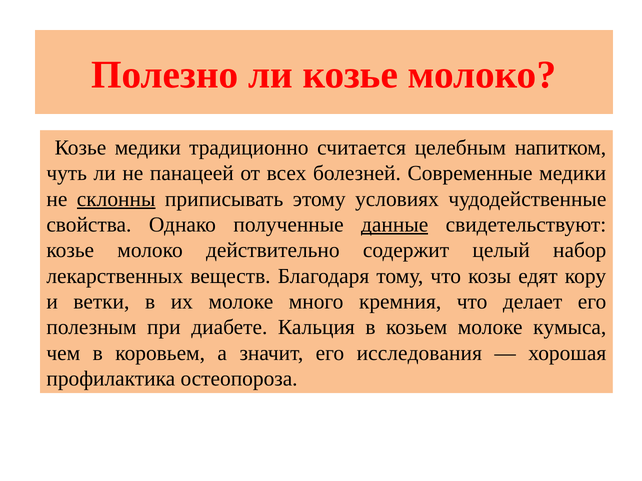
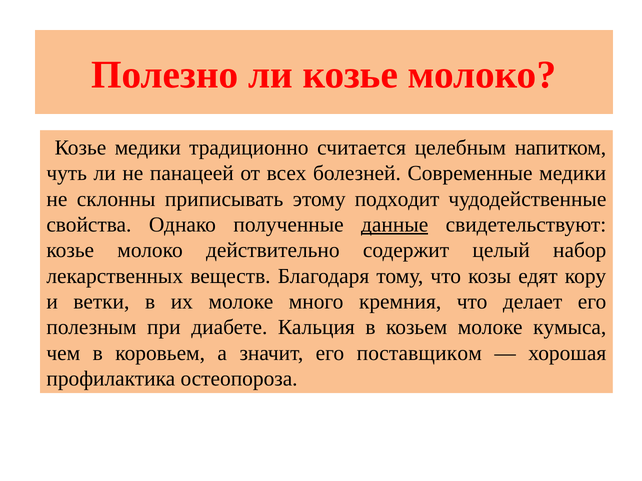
склонны underline: present -> none
условиях: условиях -> подходит
исследования: исследования -> поставщиком
